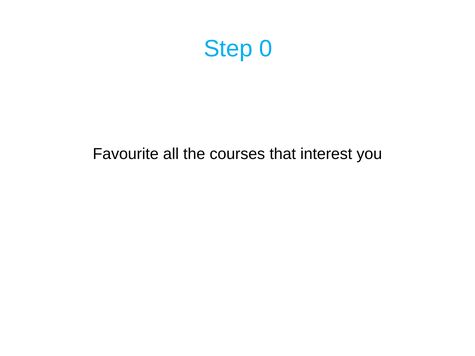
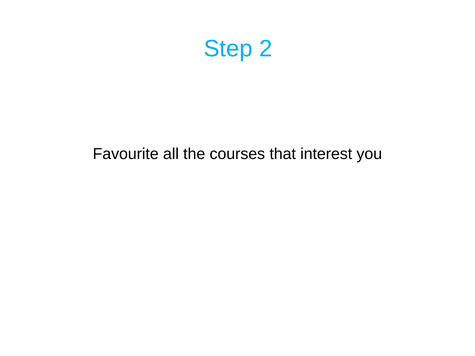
0: 0 -> 2
